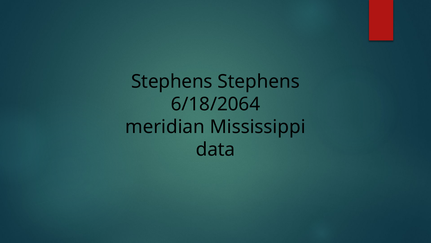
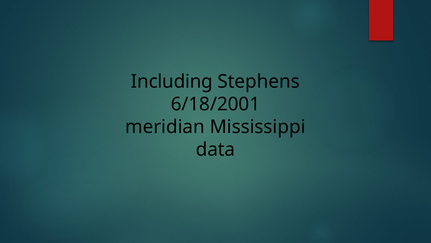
Stephens at (172, 81): Stephens -> Including
6/18/2064: 6/18/2064 -> 6/18/2001
